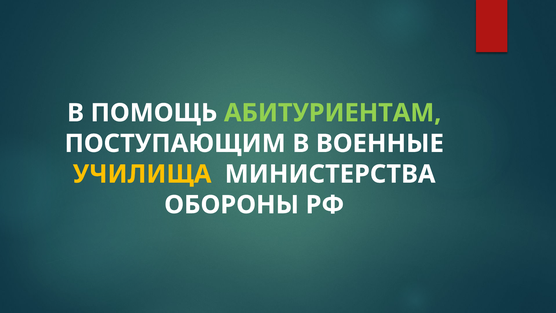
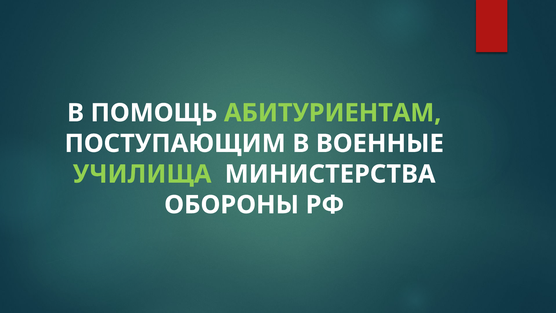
УЧИЛИЩА colour: yellow -> light green
